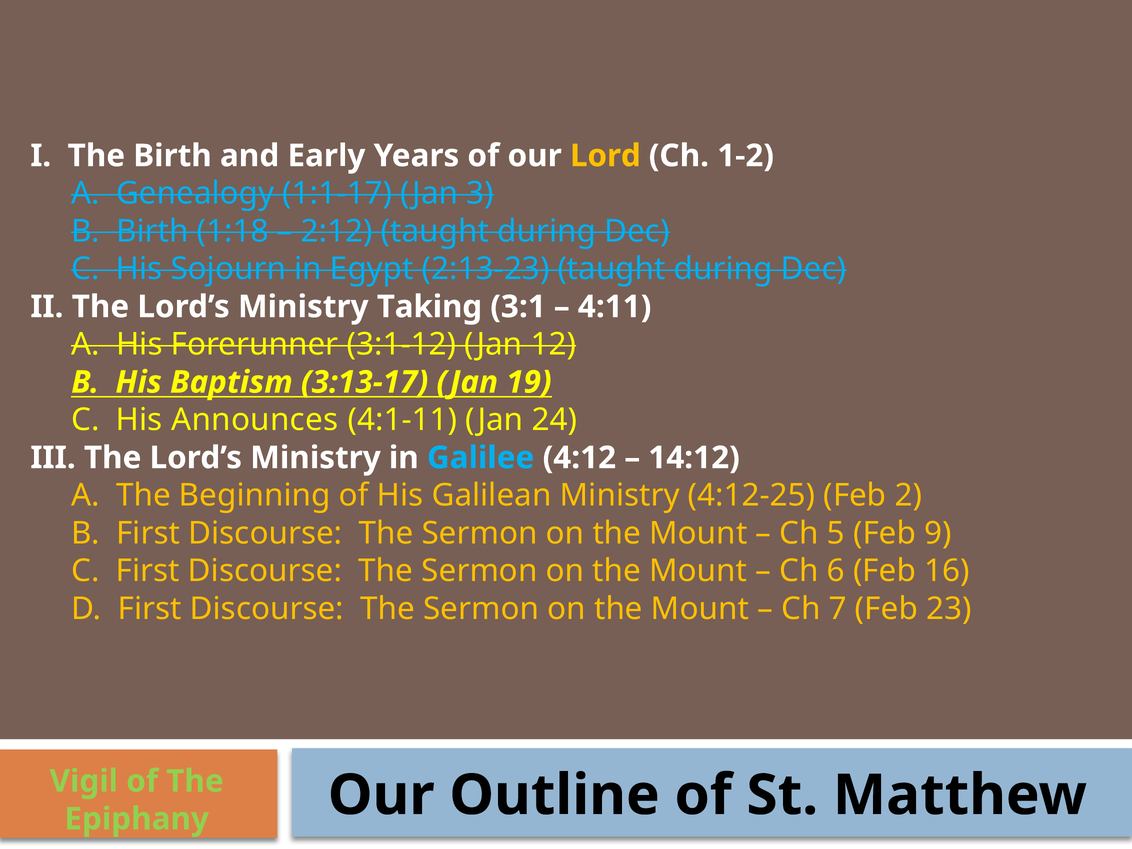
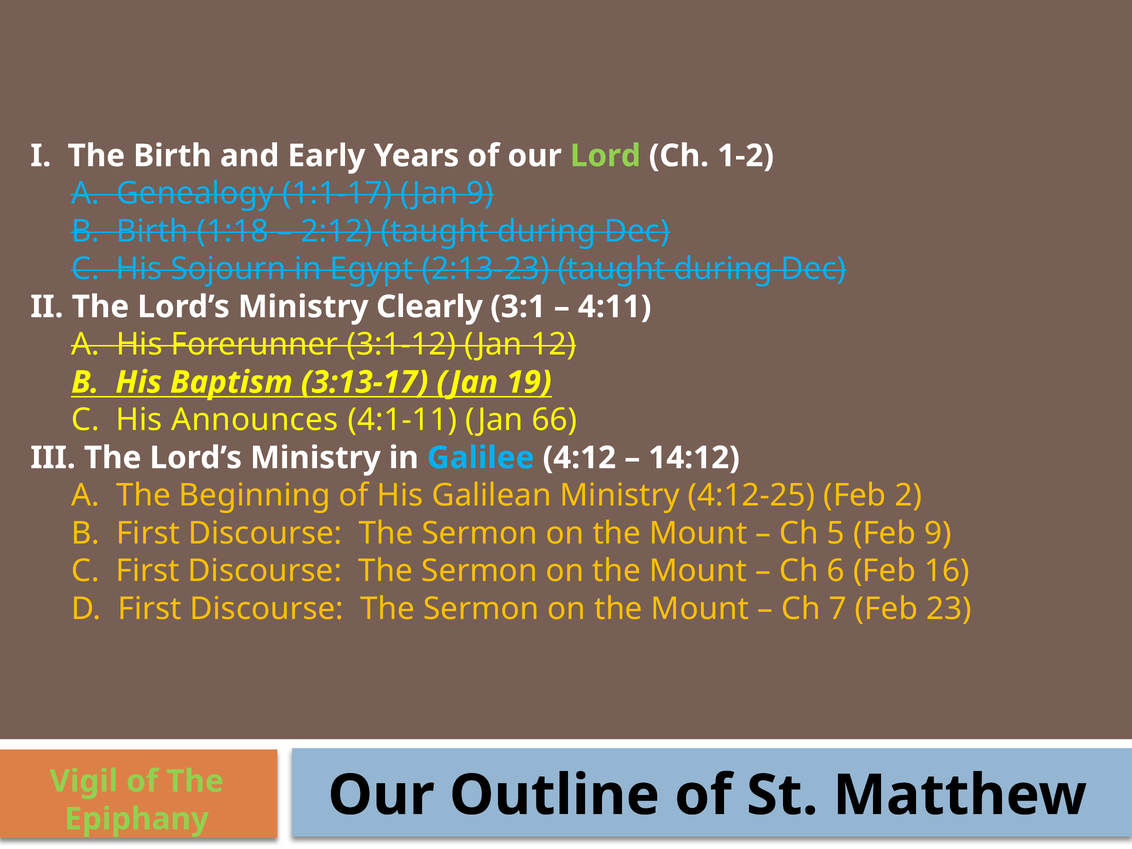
Lord colour: yellow -> light green
Jan 3: 3 -> 9
Taking: Taking -> Clearly
24: 24 -> 66
